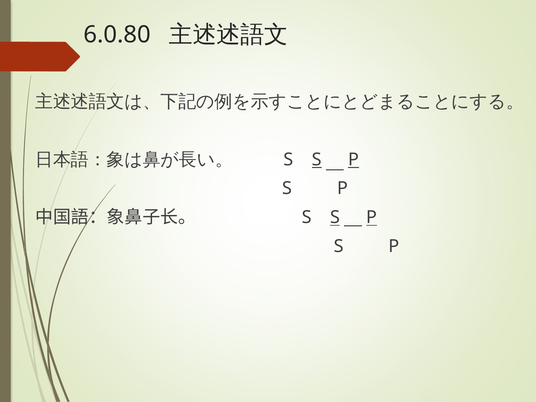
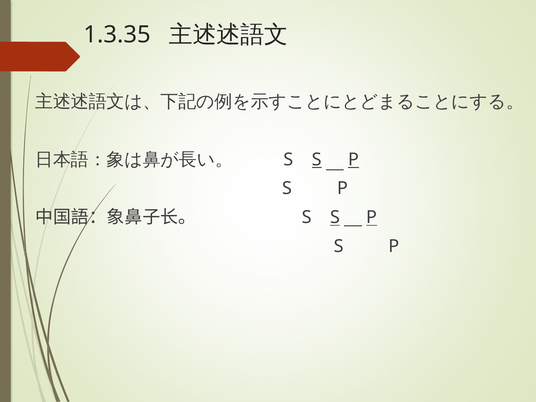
6.0.80: 6.0.80 -> 1.3.35
